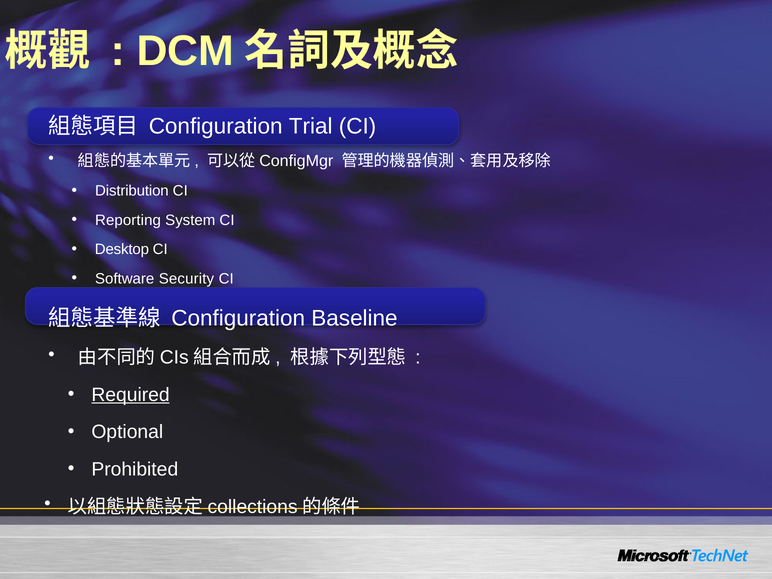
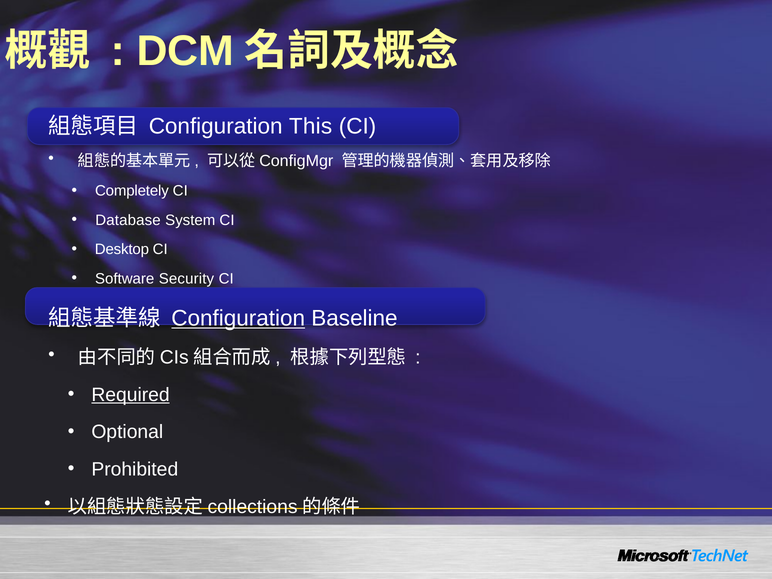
Trial: Trial -> This
Distribution: Distribution -> Completely
Reporting: Reporting -> Database
Configuration at (238, 318) underline: none -> present
